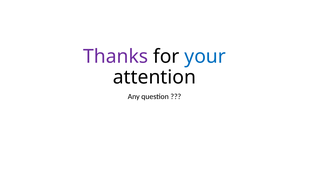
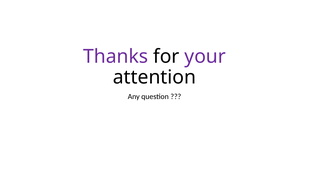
your colour: blue -> purple
